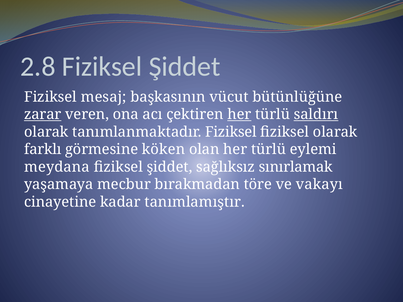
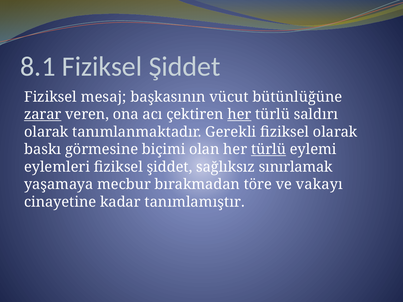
2.8: 2.8 -> 8.1
saldırı underline: present -> none
tanımlanmaktadır Fiziksel: Fiziksel -> Gerekli
farklı: farklı -> baskı
köken: köken -> biçimi
türlü at (269, 150) underline: none -> present
meydana: meydana -> eylemleri
